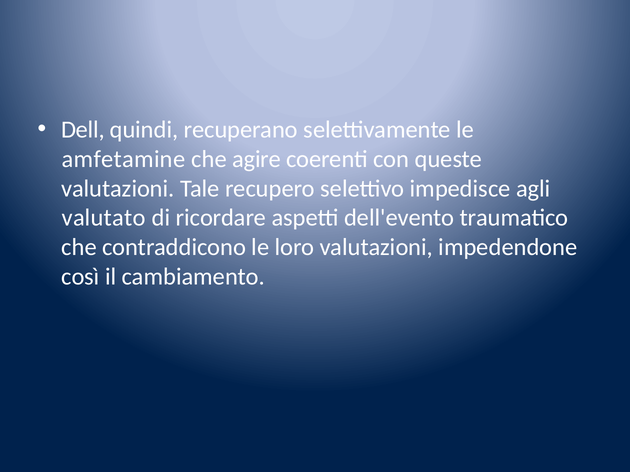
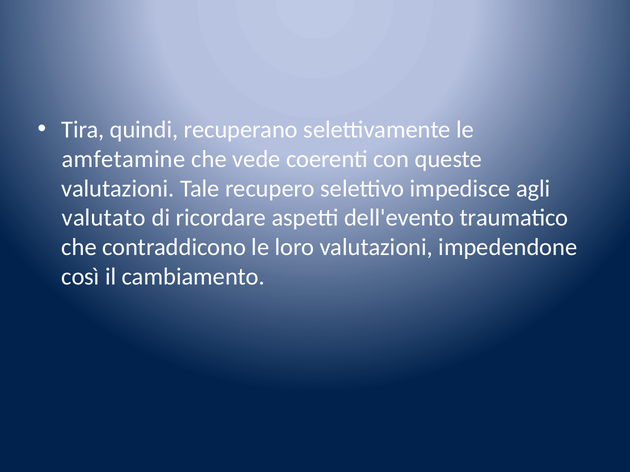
Dell: Dell -> Tira
agire: agire -> vede
